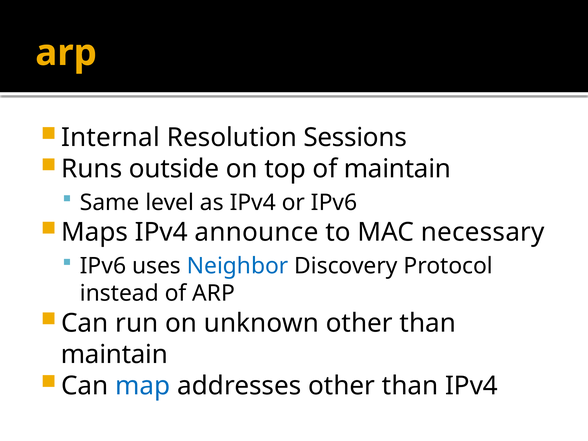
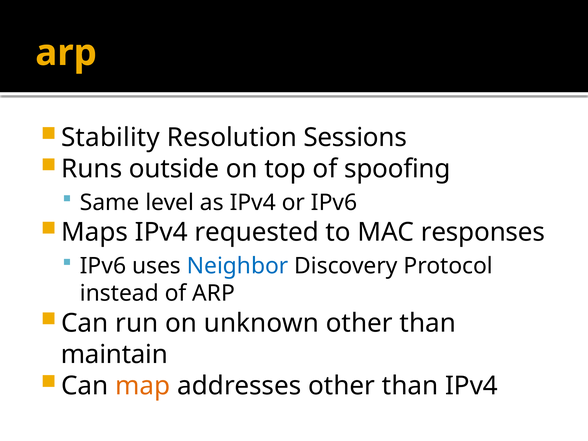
Internal: Internal -> Stability
of maintain: maintain -> spoofing
announce: announce -> requested
necessary: necessary -> responses
map colour: blue -> orange
